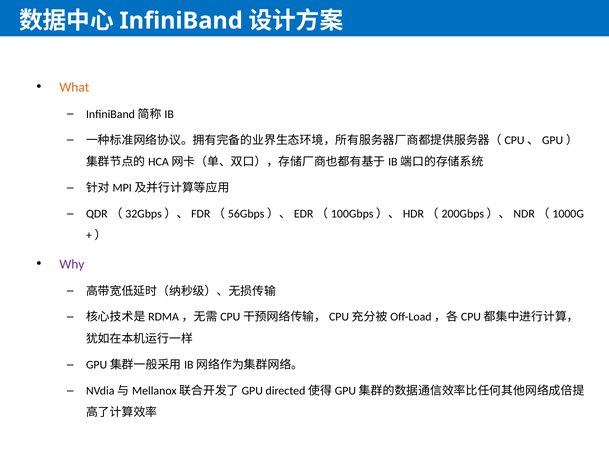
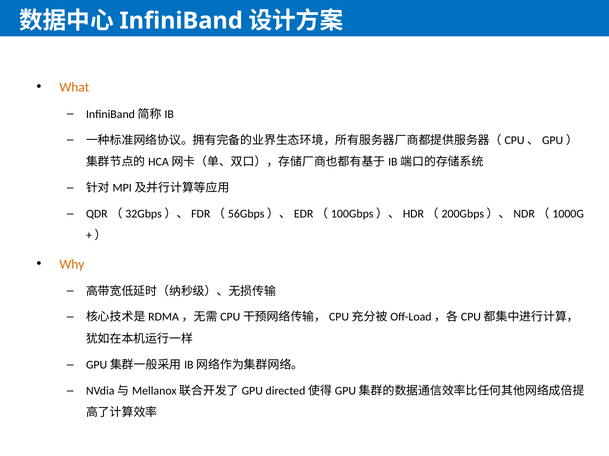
Why colour: purple -> orange
